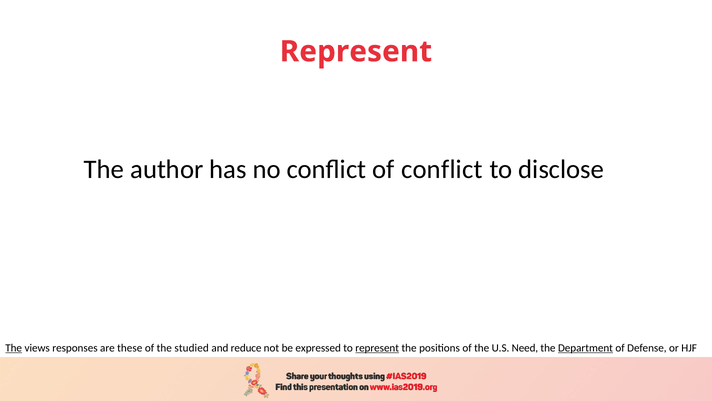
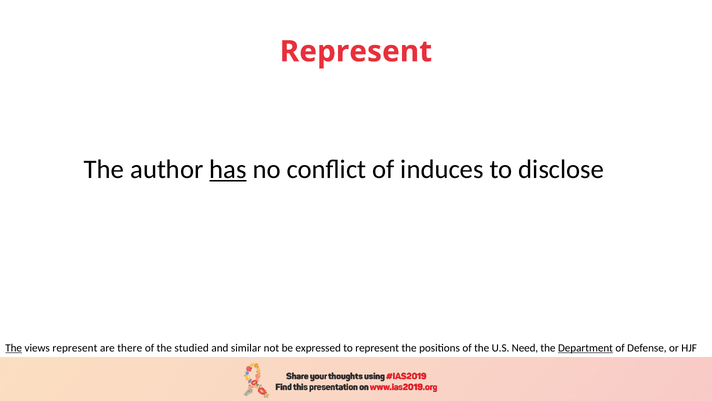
has underline: none -> present
of conflict: conflict -> induces
views responses: responses -> represent
these: these -> there
reduce: reduce -> similar
represent at (377, 348) underline: present -> none
